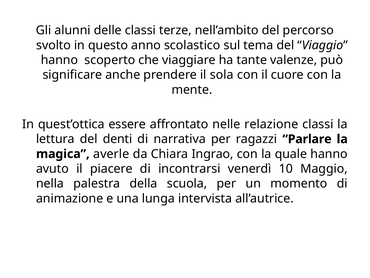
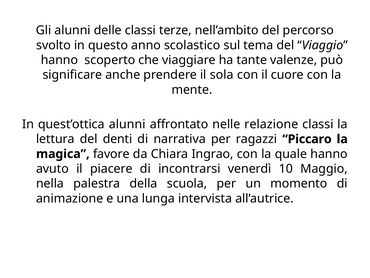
quest’ottica essere: essere -> alunni
Parlare: Parlare -> Piccaro
averle: averle -> favore
